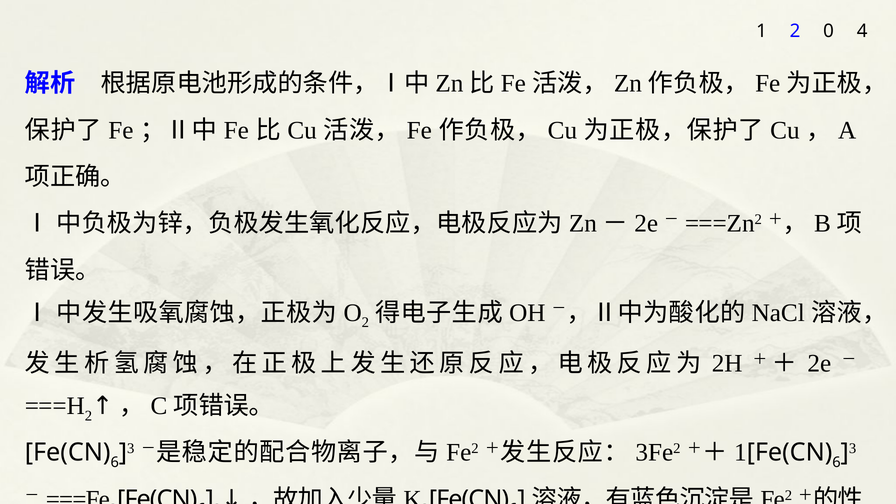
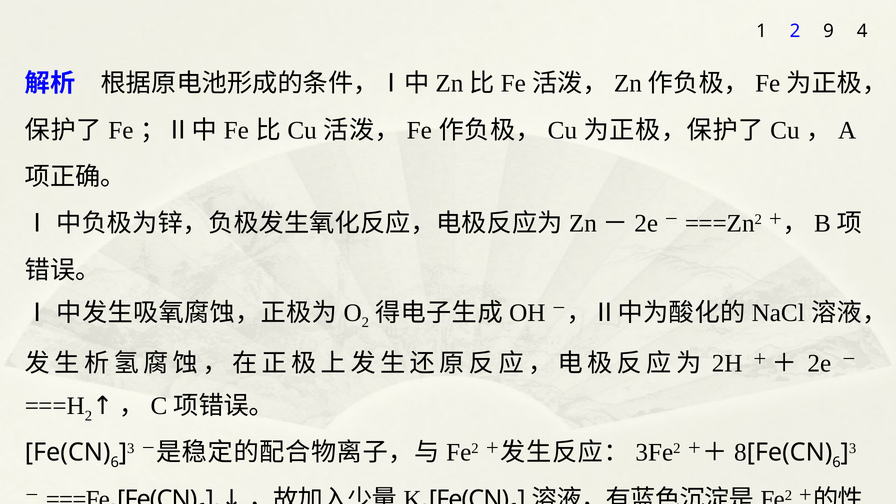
0: 0 -> 9
1 at (740, 453): 1 -> 8
